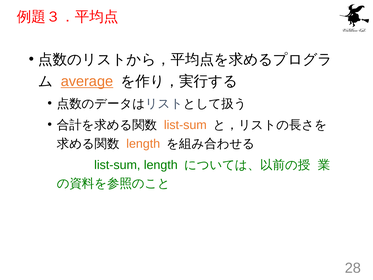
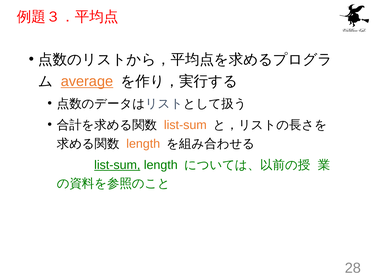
list-sum at (117, 165) underline: none -> present
